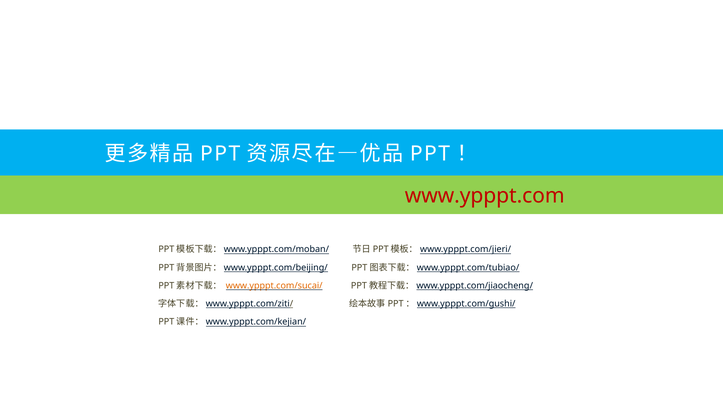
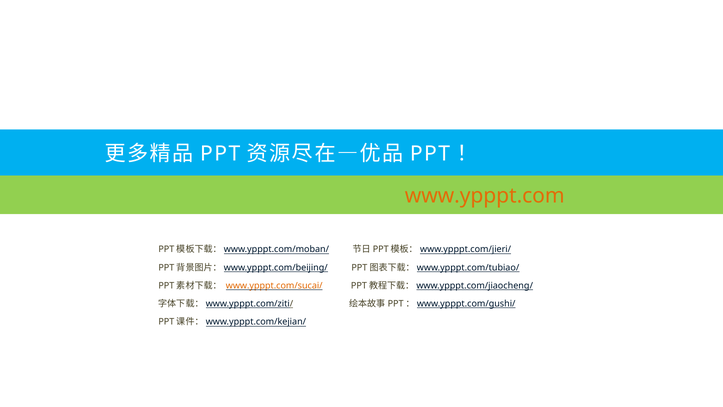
www.ypppt.com colour: red -> orange
